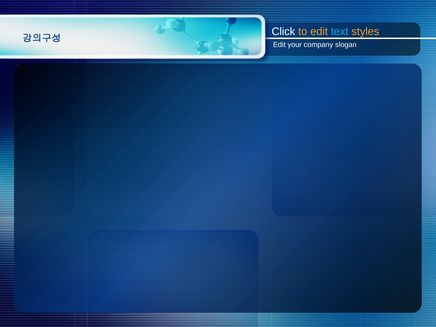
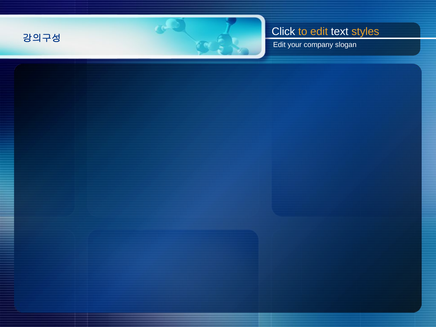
text colour: light blue -> white
